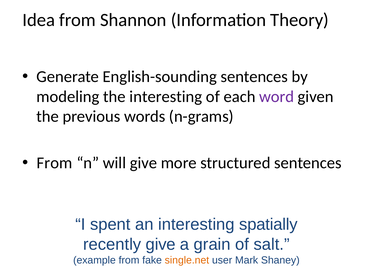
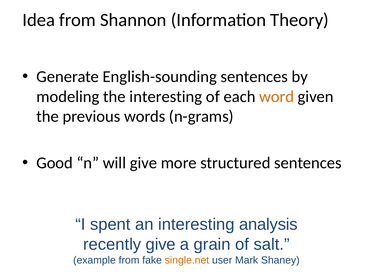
word colour: purple -> orange
From at (54, 163): From -> Good
spatially: spatially -> analysis
